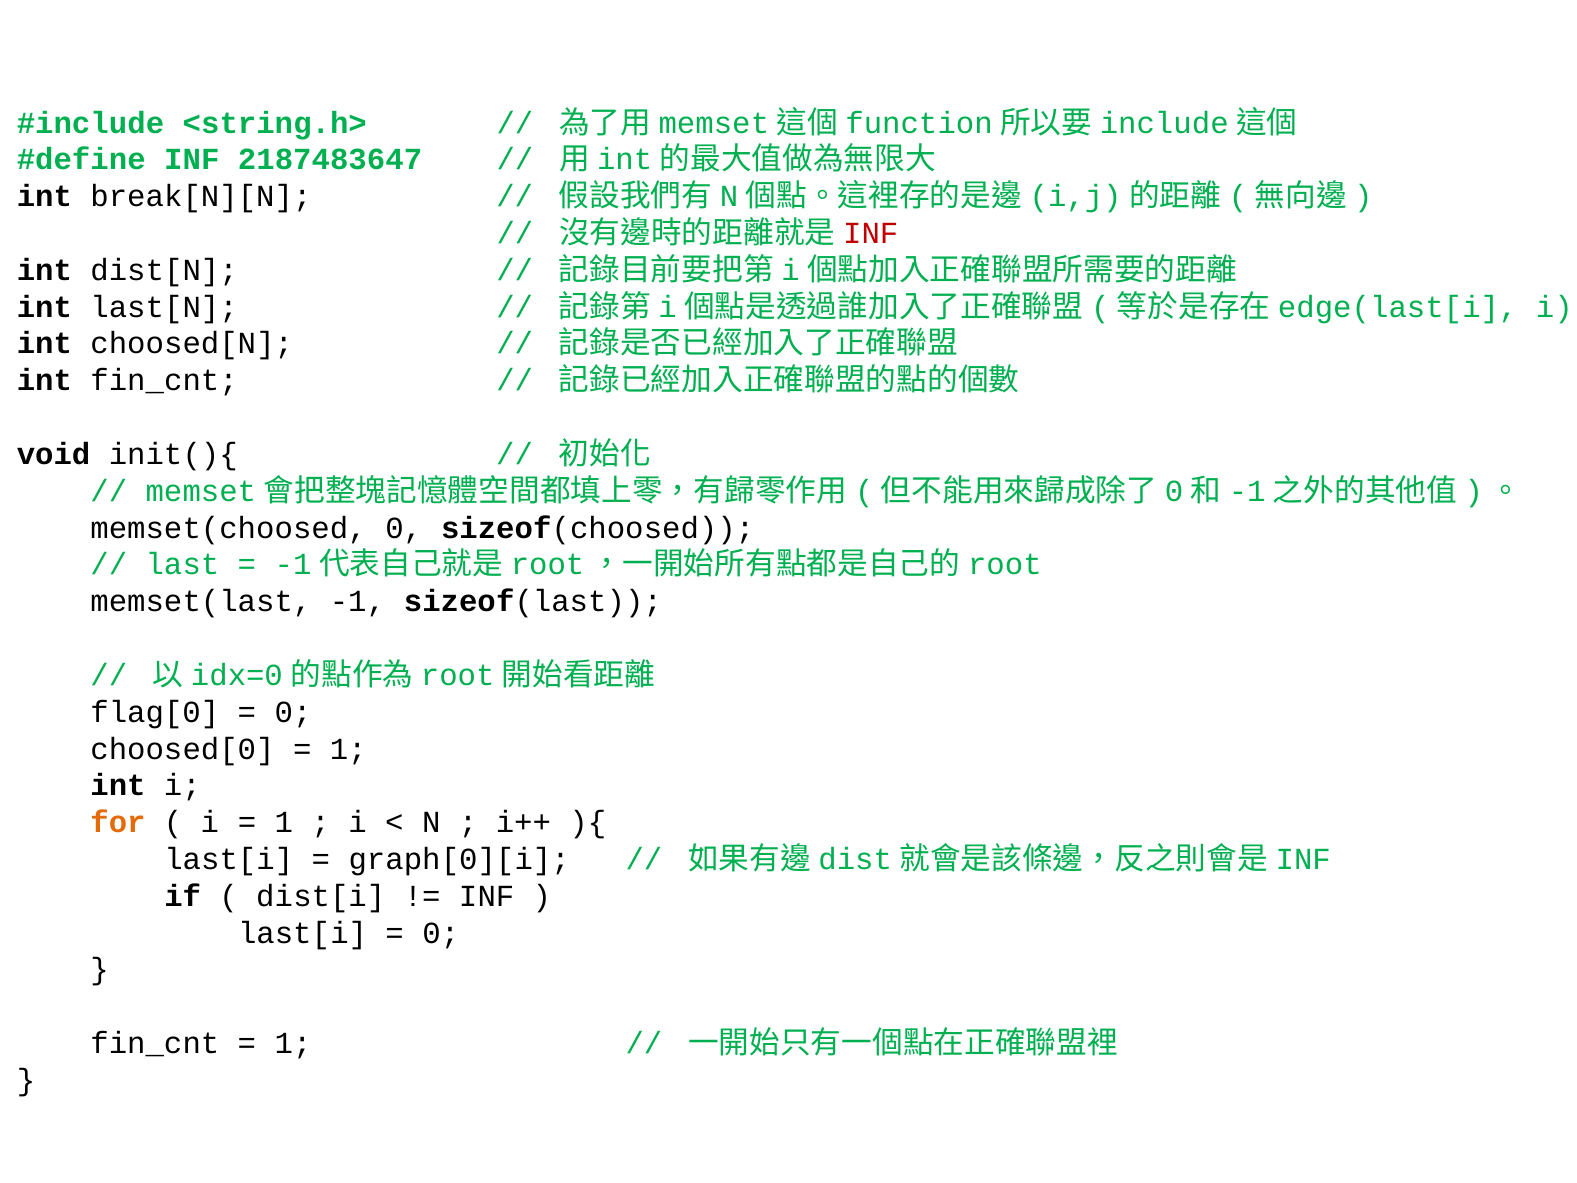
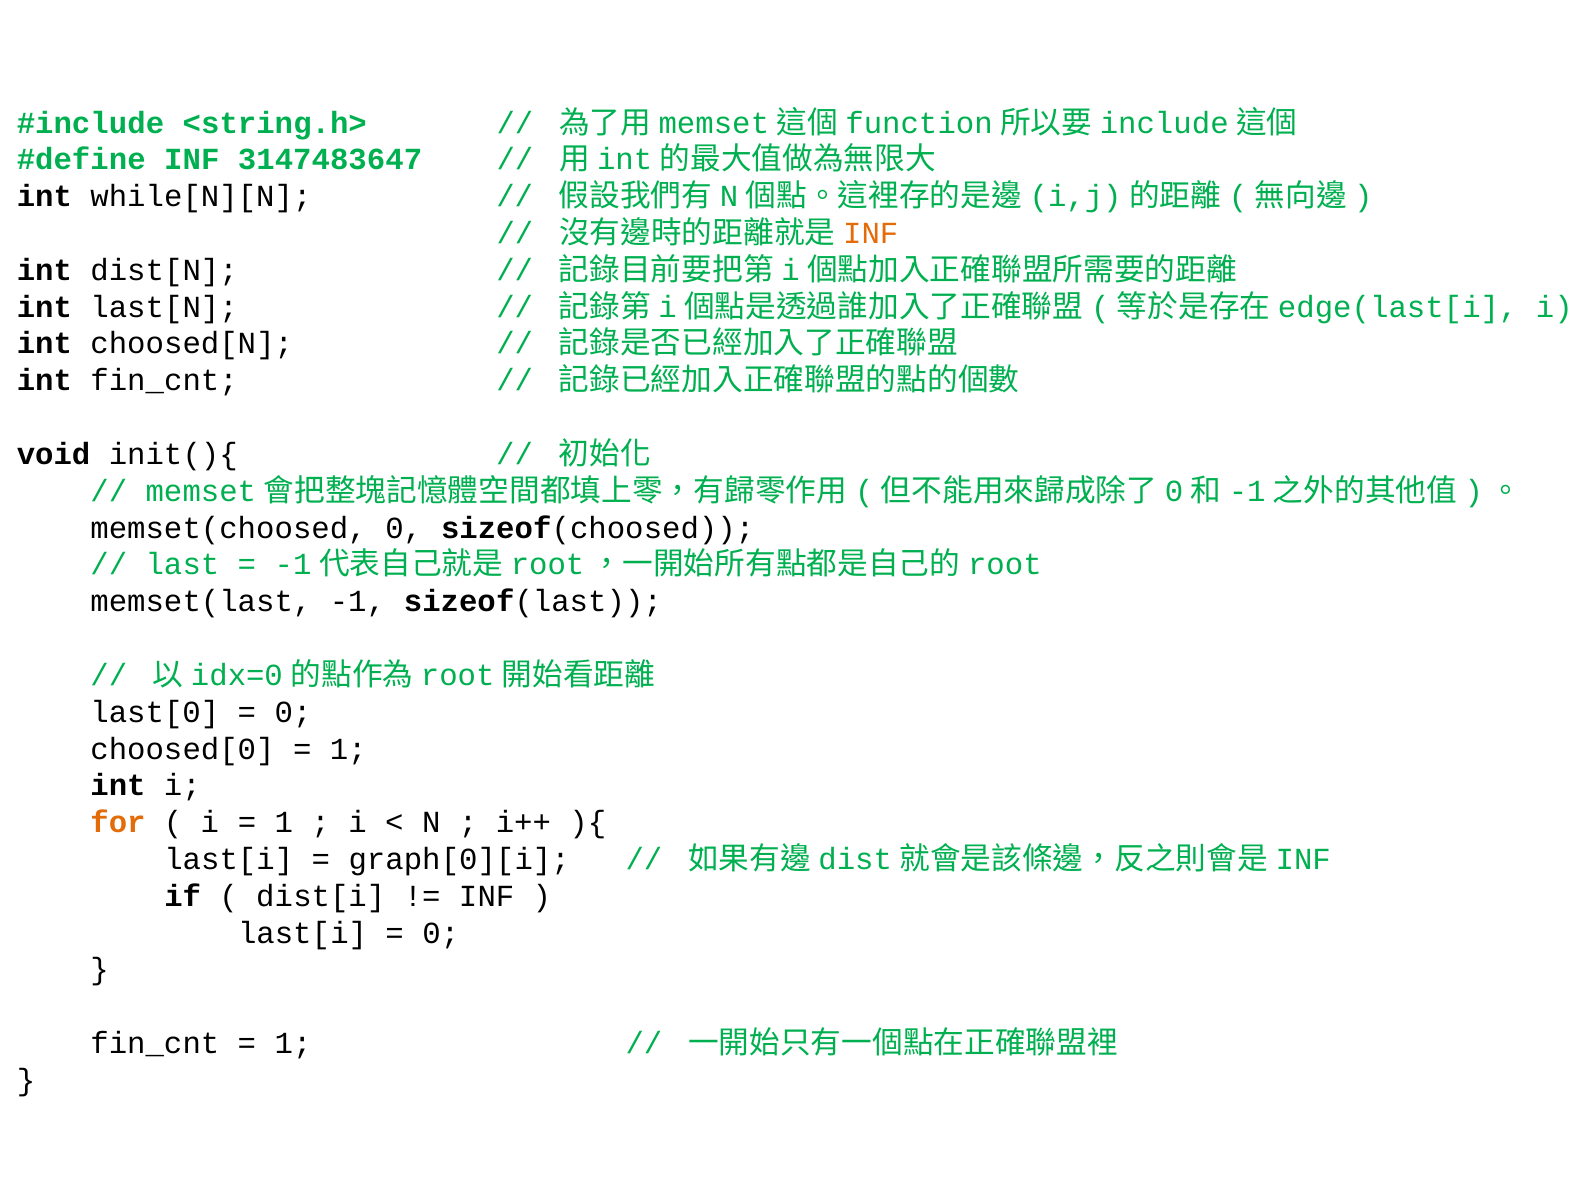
2187483647: 2187483647 -> 3147483647
break[N][N: break[N][N -> while[N][N
INF at (871, 233) colour: red -> orange
flag[0: flag[0 -> last[0
